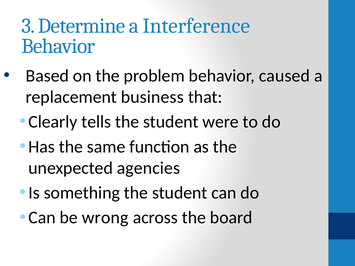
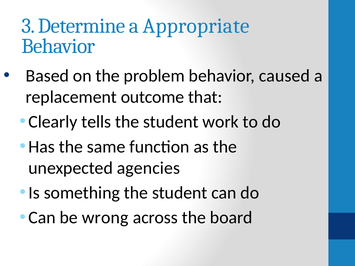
Interference: Interference -> Appropriate
business: business -> outcome
were: were -> work
